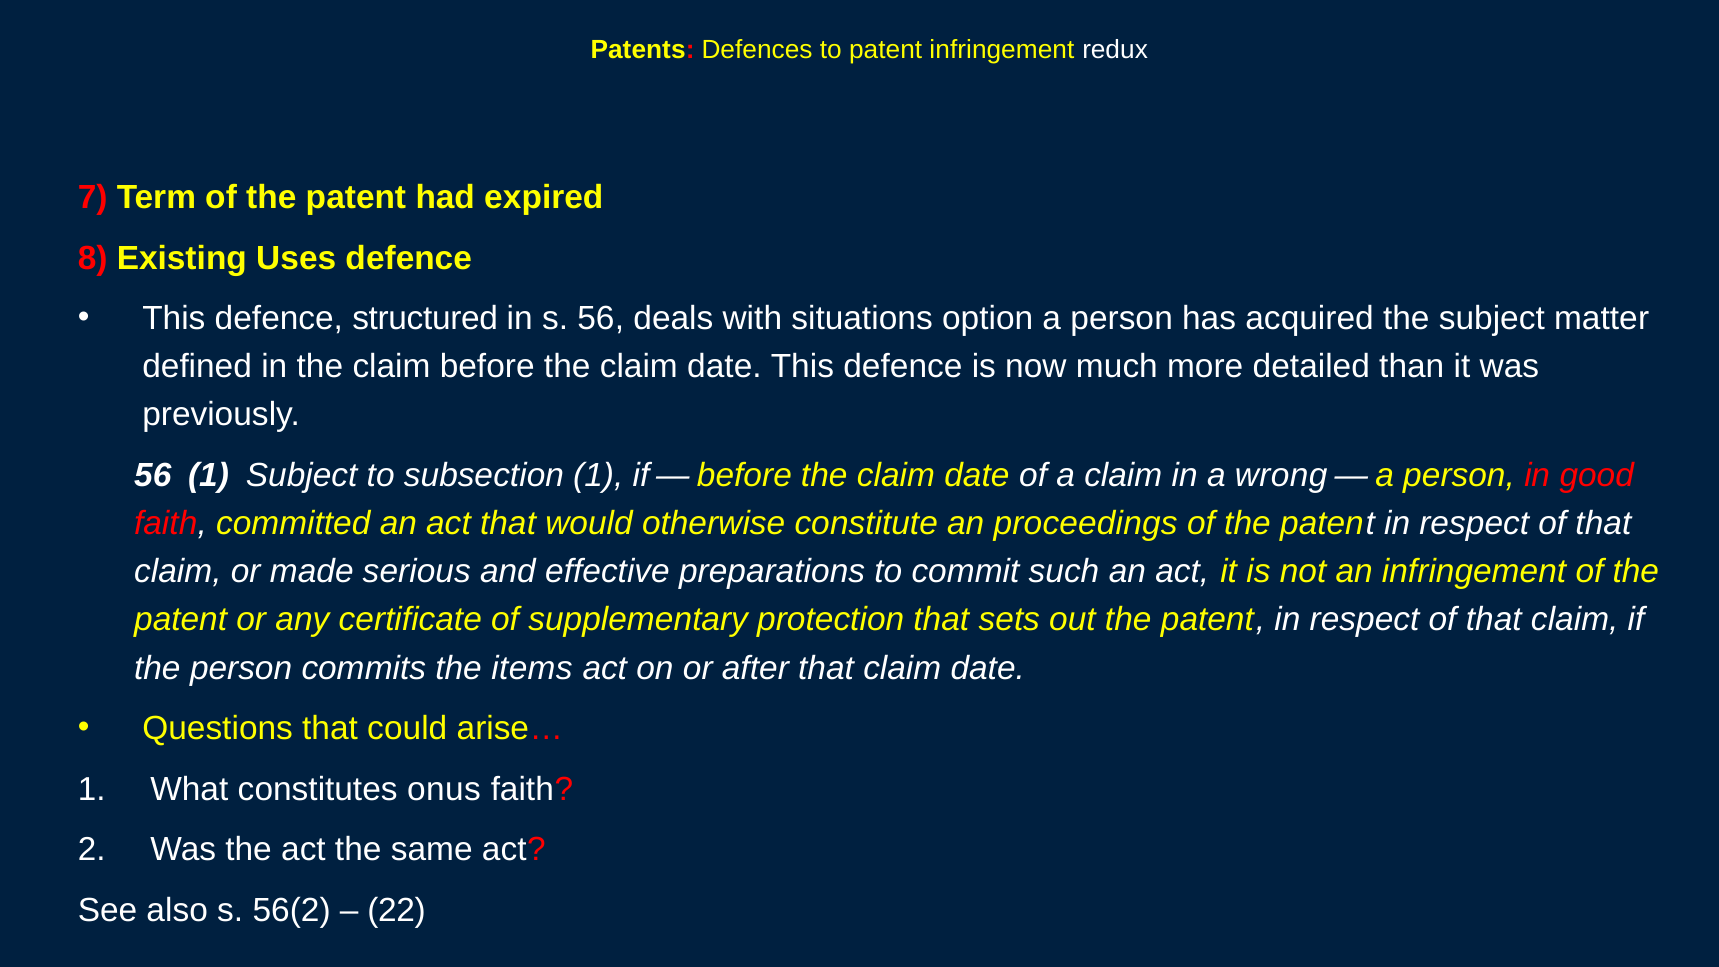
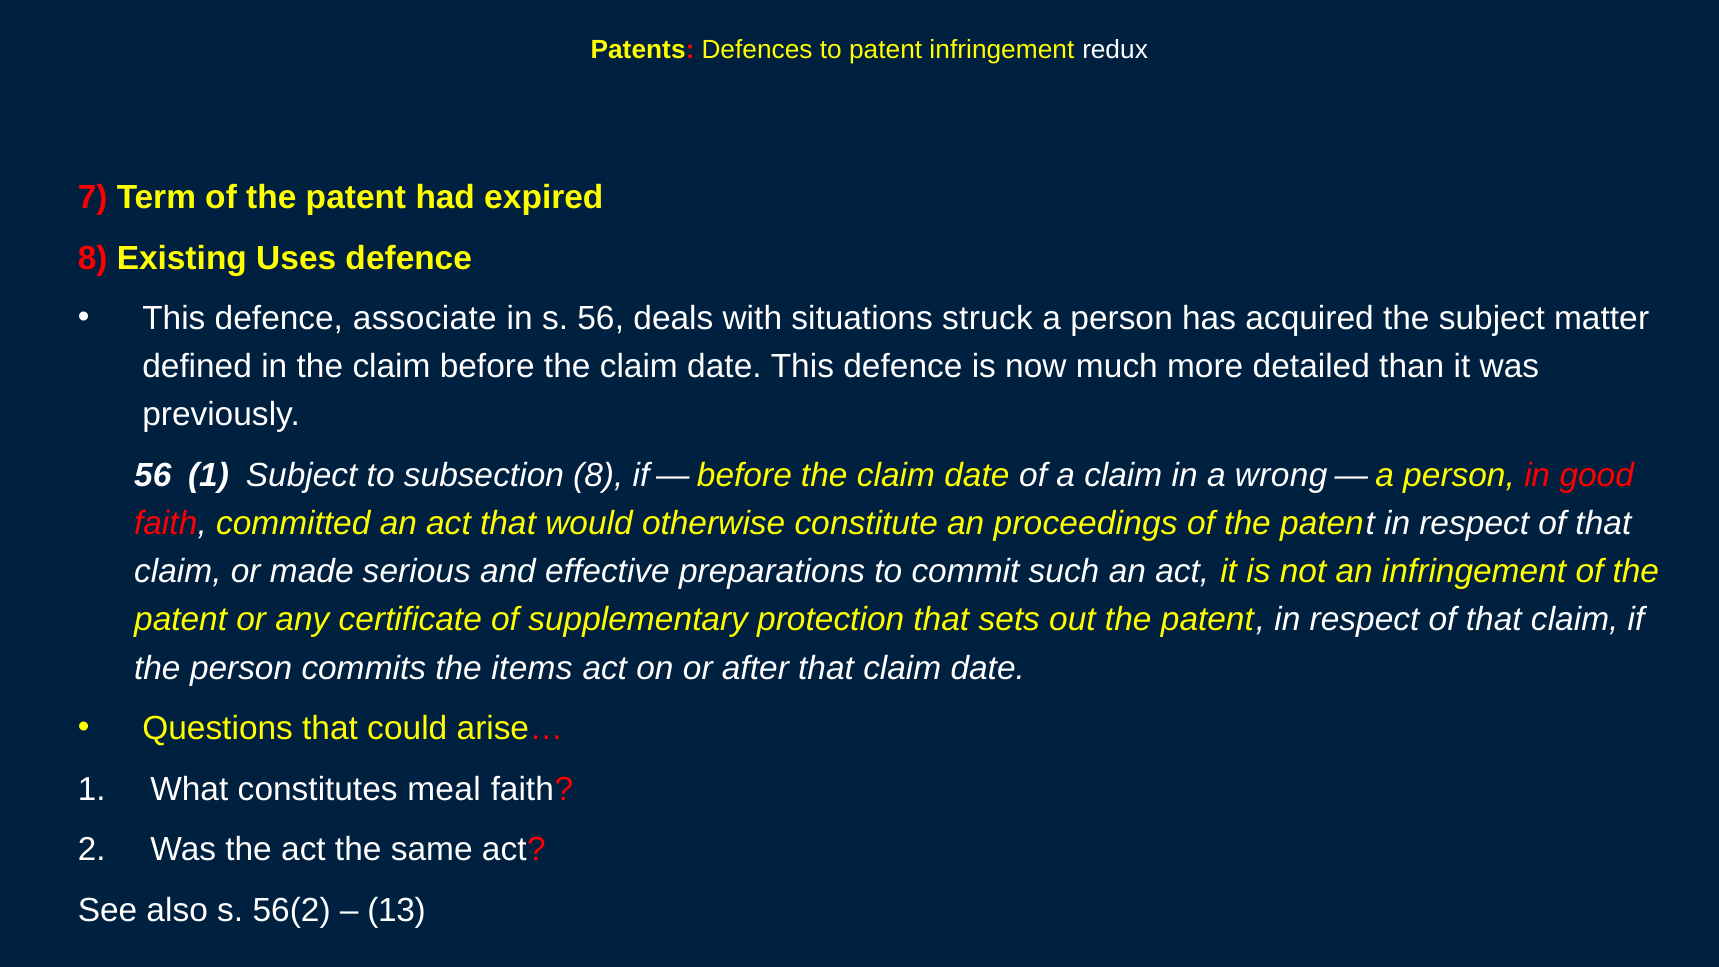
structured: structured -> associate
option: option -> struck
subsection 1: 1 -> 8
onus: onus -> meal
22: 22 -> 13
